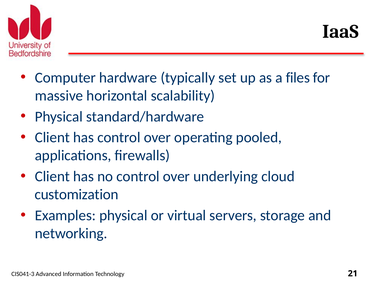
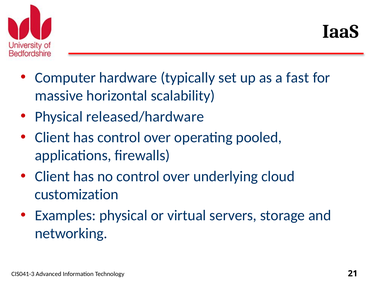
files: files -> fast
standard/hardware: standard/hardware -> released/hardware
